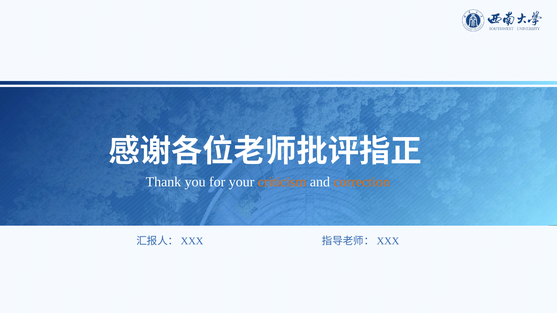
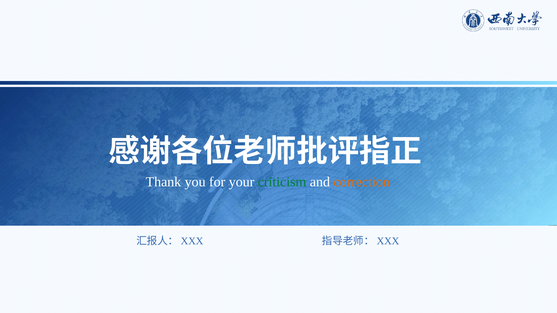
criticism colour: orange -> green
